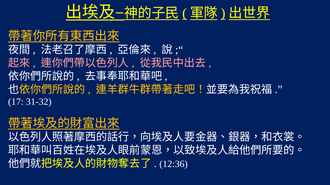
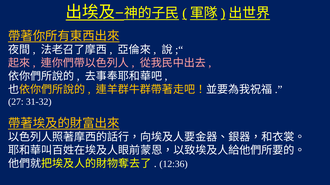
17: 17 -> 27
